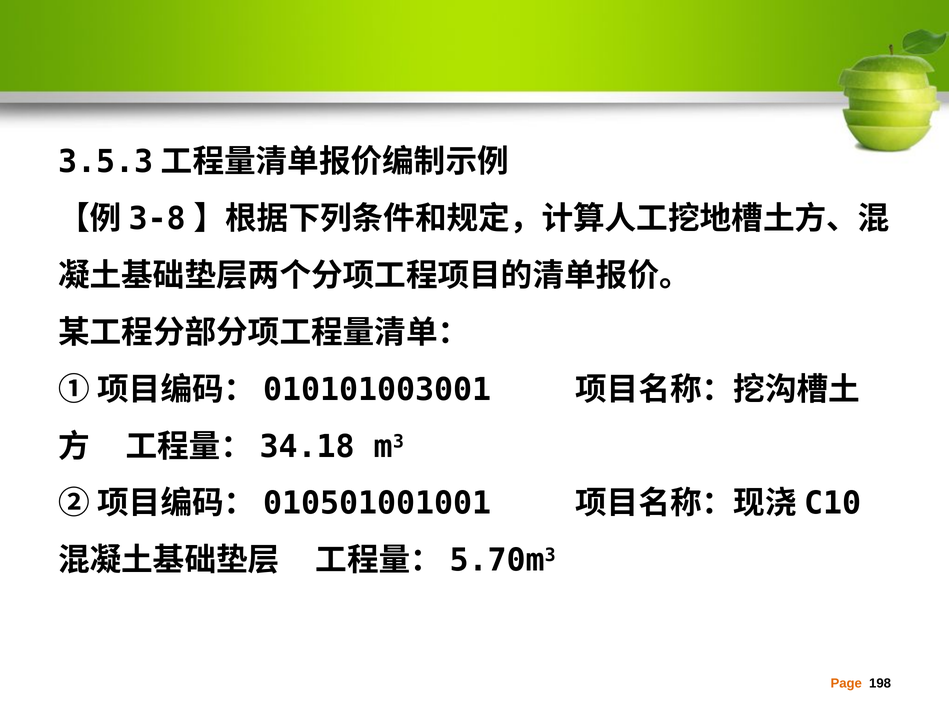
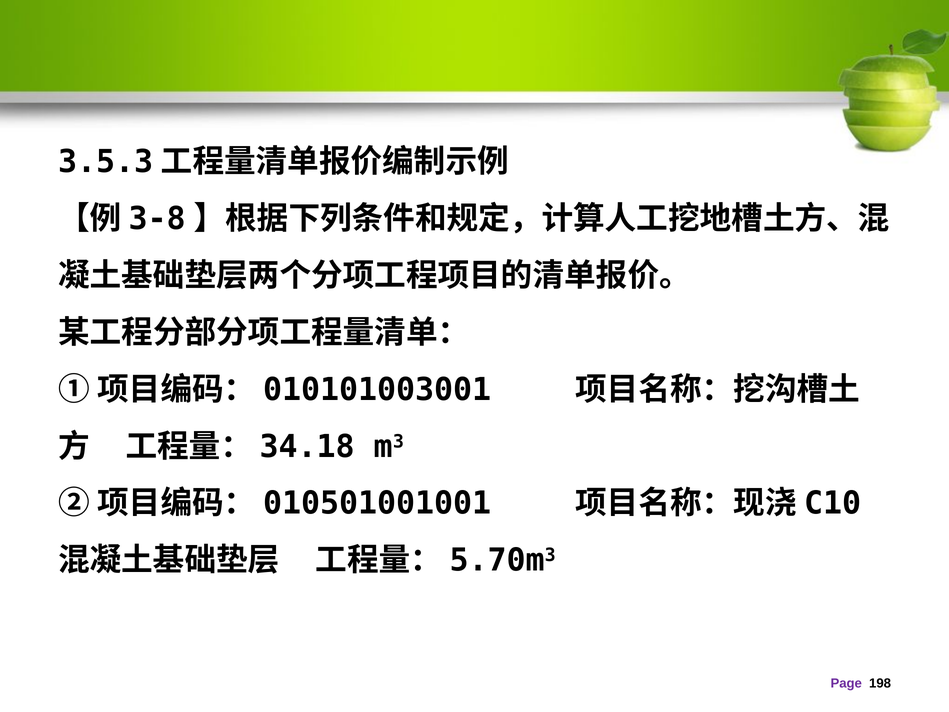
Page colour: orange -> purple
